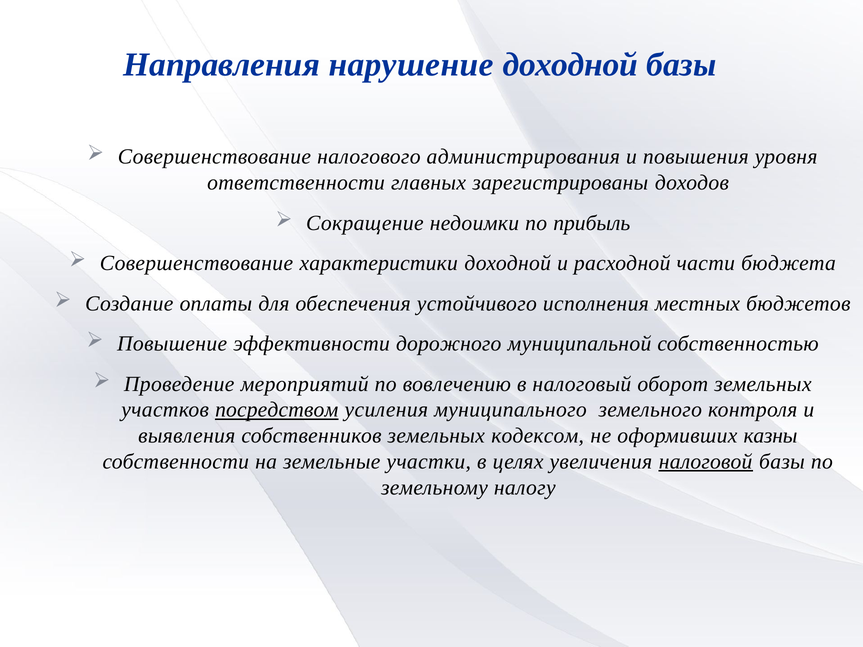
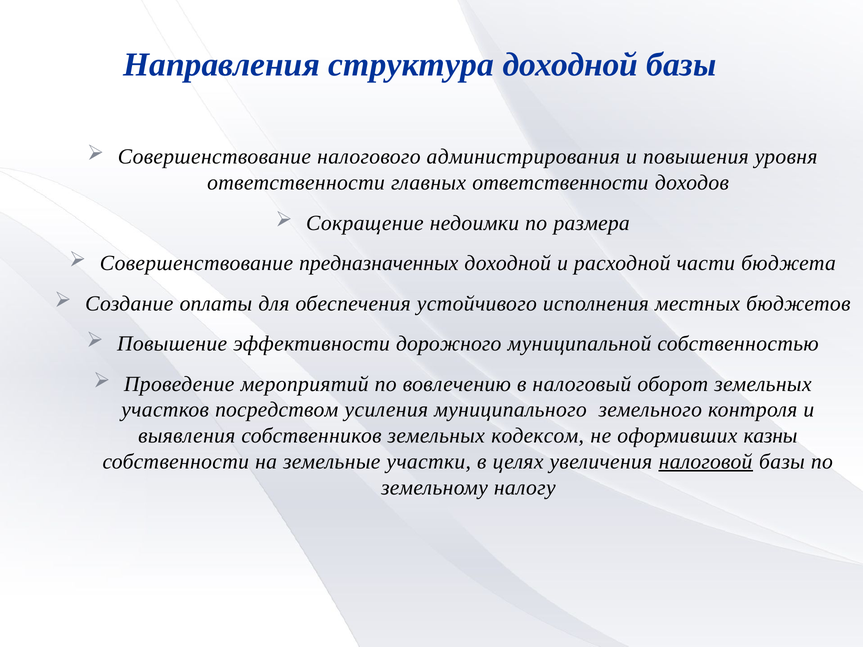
нарушение: нарушение -> структура
главных зарегистрированы: зарегистрированы -> ответственности
прибыль: прибыль -> размера
характеристики: характеристики -> предназначенных
посредством underline: present -> none
